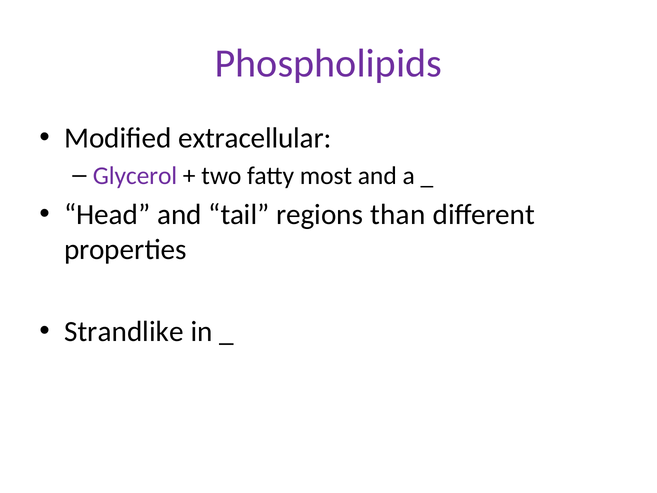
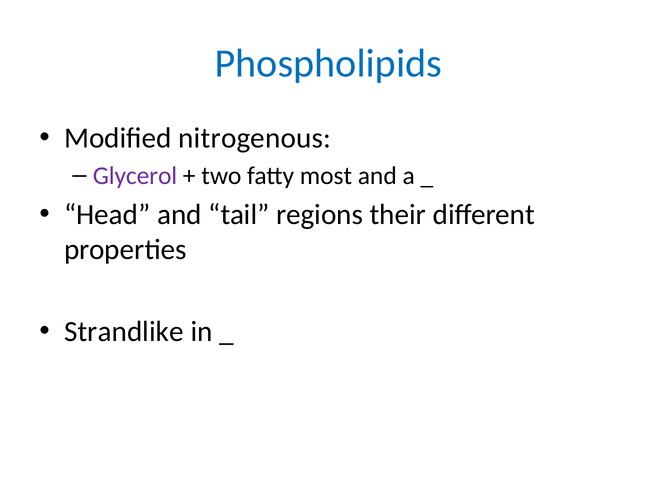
Phospholipids colour: purple -> blue
extracellular: extracellular -> nitrogenous
than: than -> their
